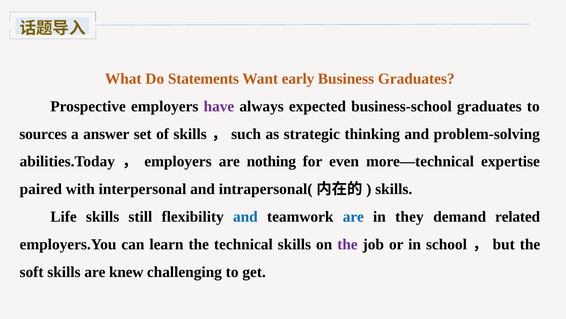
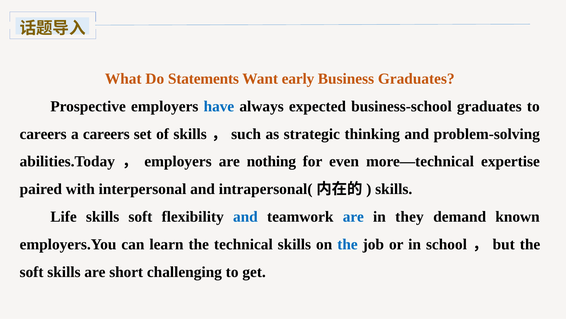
have colour: purple -> blue
sources at (43, 134): sources -> careers
a answer: answer -> careers
skills still: still -> soft
related: related -> known
the at (347, 244) colour: purple -> blue
knew: knew -> short
